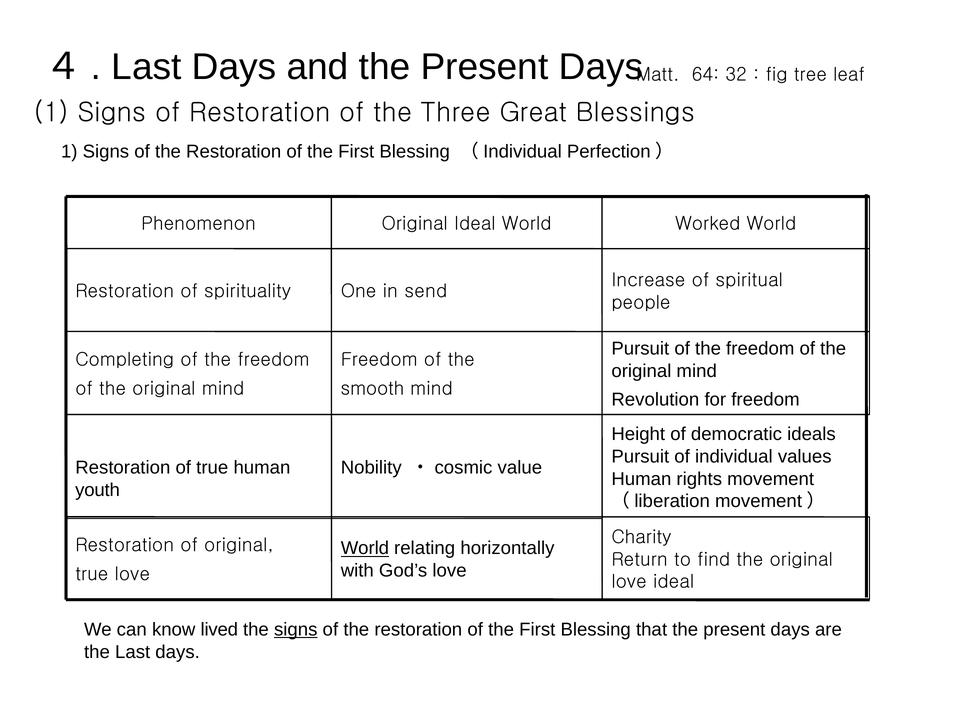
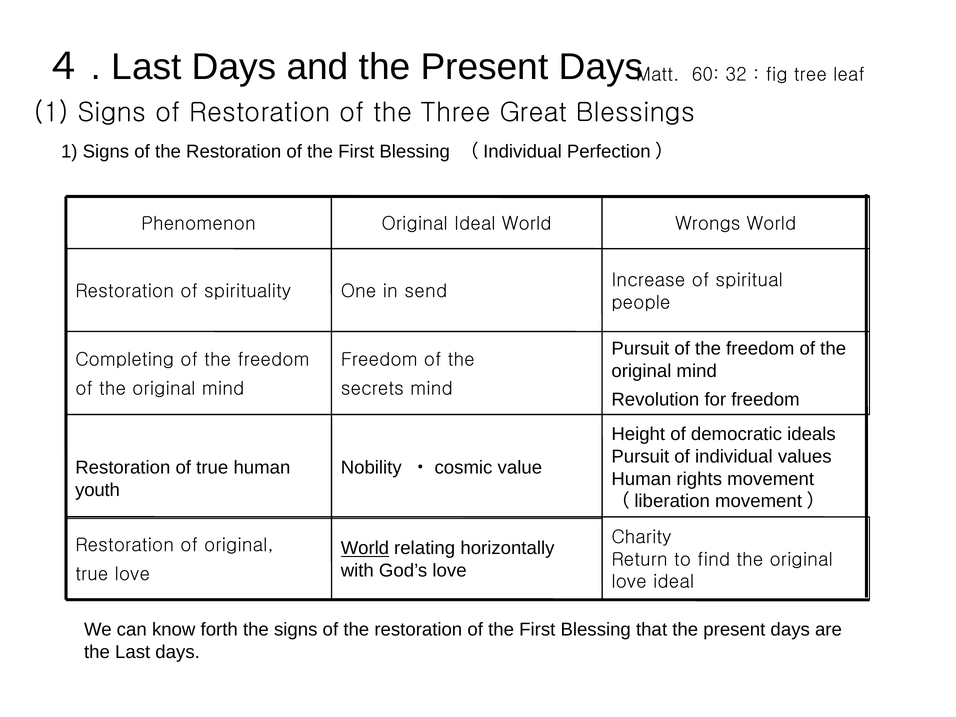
64: 64 -> 60
Worked: Worked -> Wrongs
smooth: smooth -> secrets
lived: lived -> forth
signs at (296, 630) underline: present -> none
